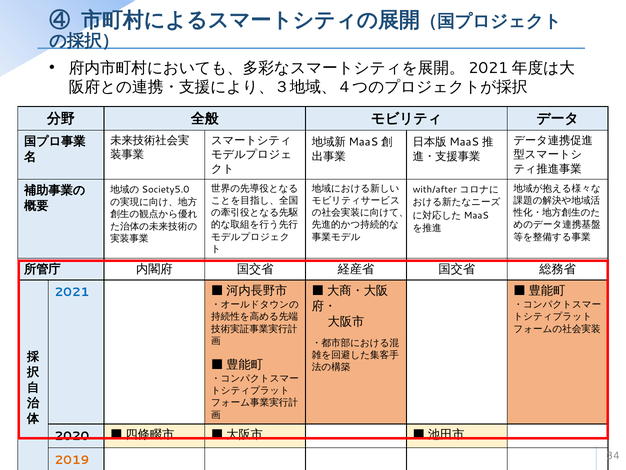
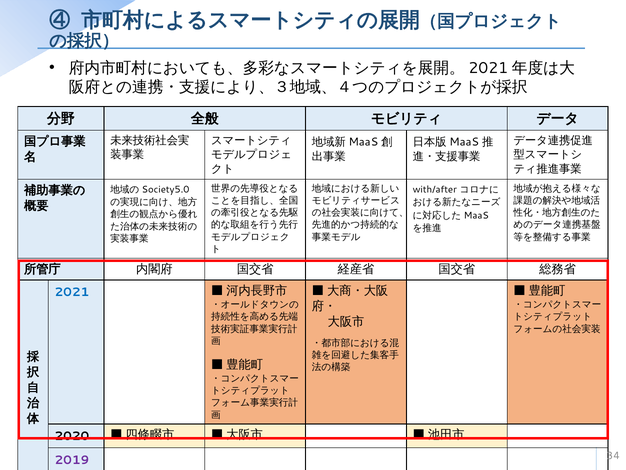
2019 colour: orange -> purple
